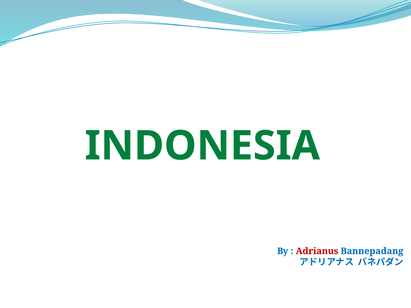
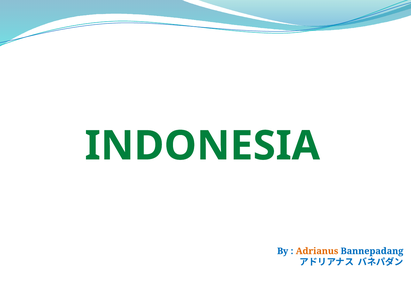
Adrianus colour: red -> orange
